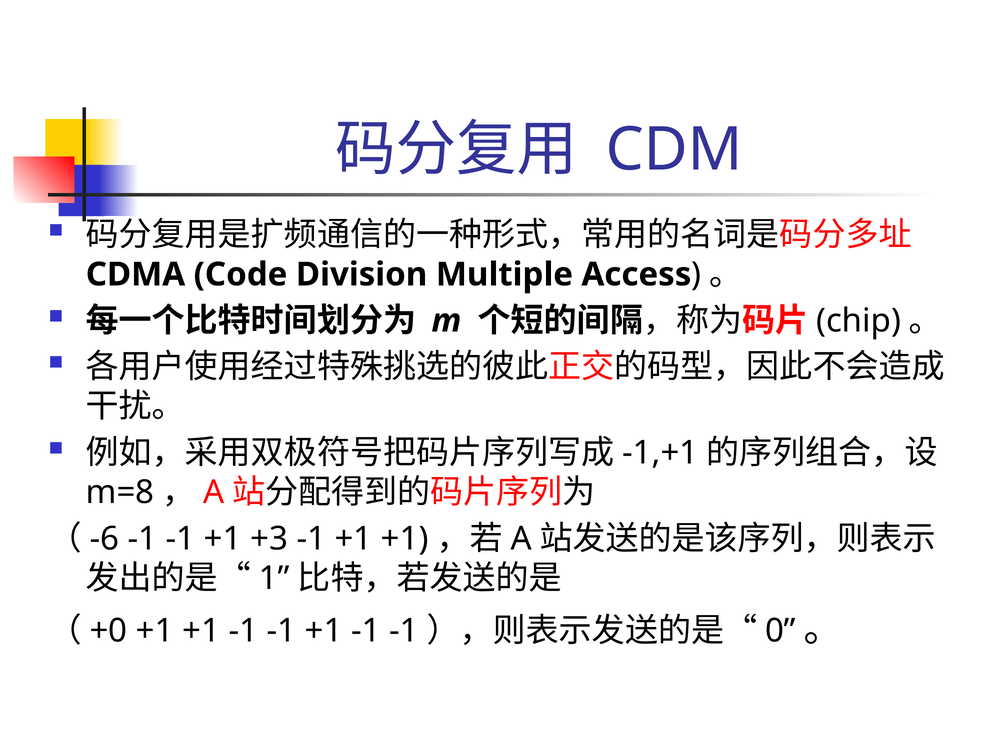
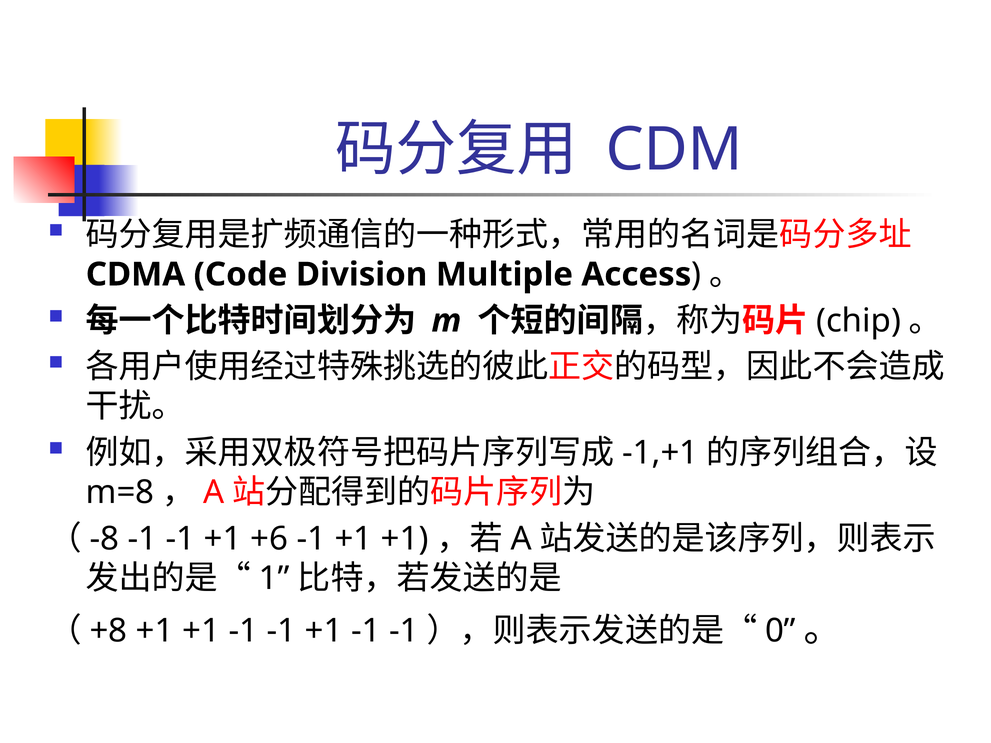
-6: -6 -> -8
+3: +3 -> +6
+0: +0 -> +8
